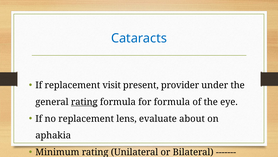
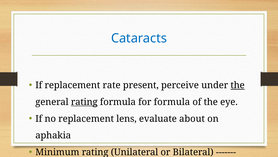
visit: visit -> rate
provider: provider -> perceive
the at (238, 85) underline: none -> present
